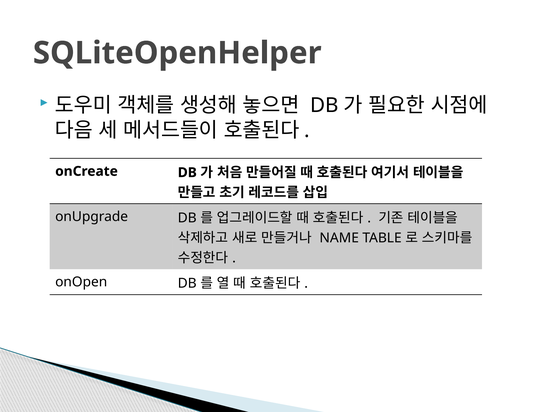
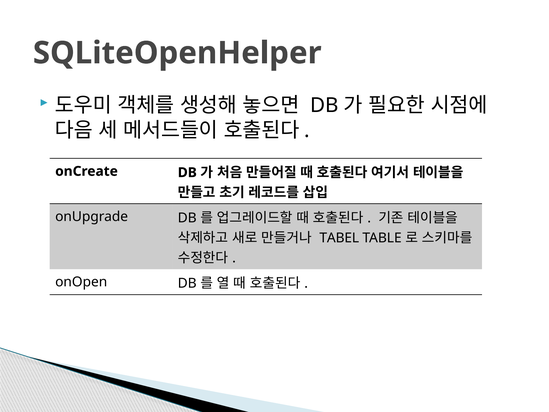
NAME: NAME -> TABEL
